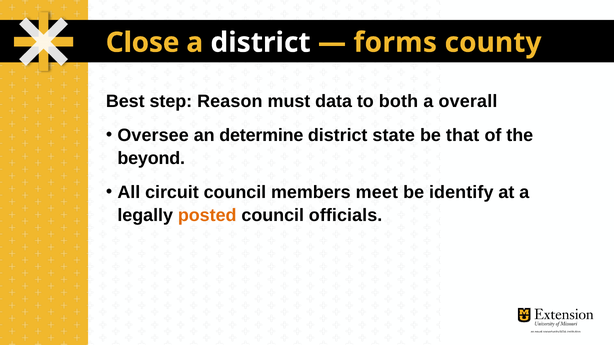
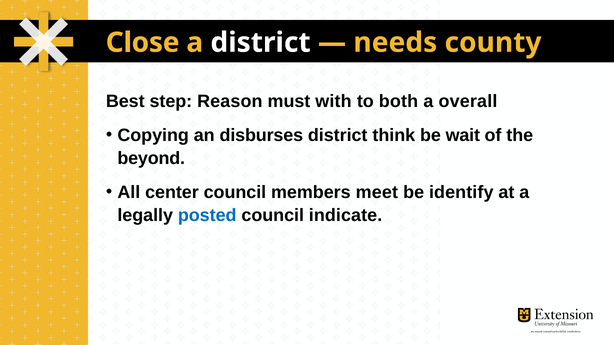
forms: forms -> needs
data: data -> with
Oversee: Oversee -> Copying
determine: determine -> disburses
state: state -> think
that: that -> wait
circuit: circuit -> center
posted colour: orange -> blue
officials: officials -> indicate
